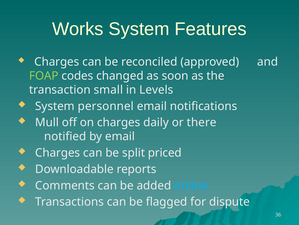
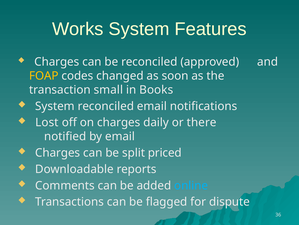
FOAP colour: light green -> yellow
Levels: Levels -> Books
System personnel: personnel -> reconciled
Mull: Mull -> Lost
